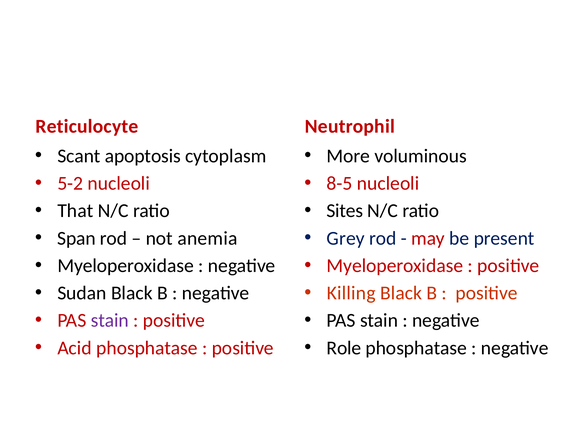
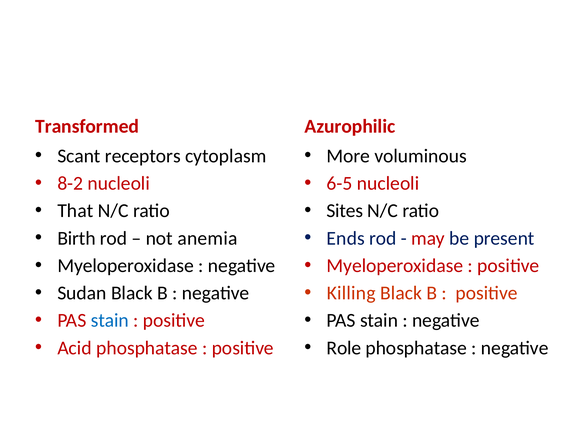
Reticulocyte: Reticulocyte -> Transformed
Neutrophil: Neutrophil -> Azurophilic
apoptosis: apoptosis -> receptors
5-2: 5-2 -> 8-2
8-5: 8-5 -> 6-5
Span: Span -> Birth
Grey: Grey -> Ends
stain at (110, 321) colour: purple -> blue
